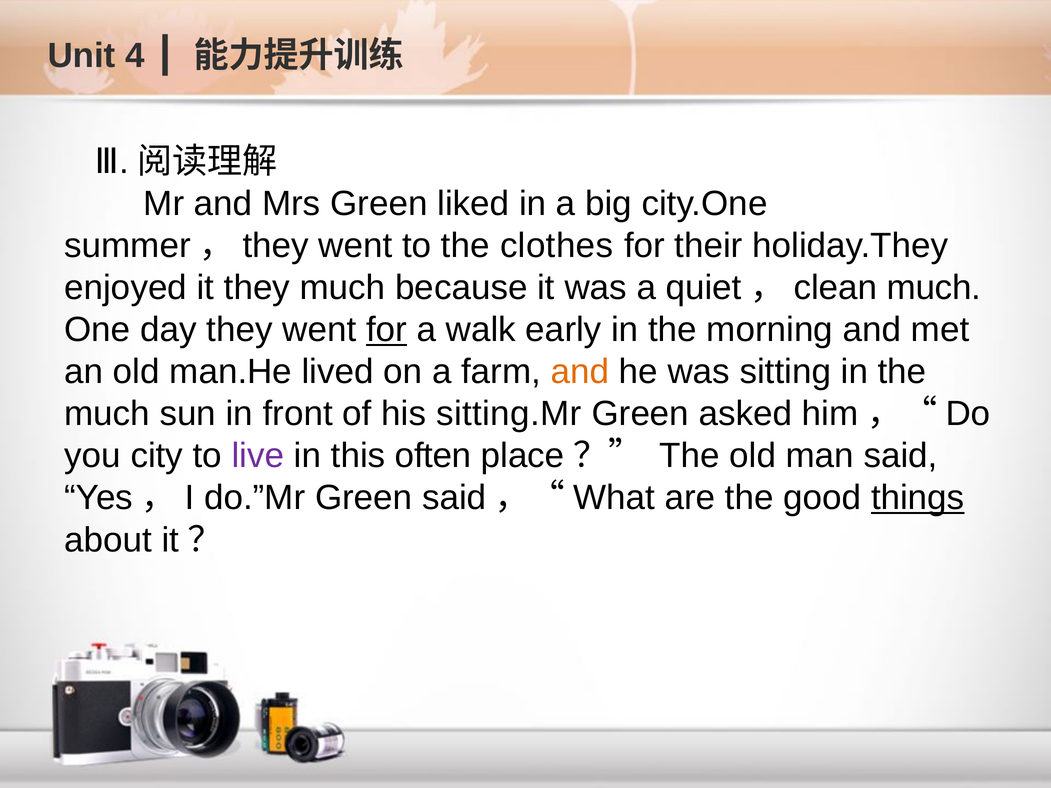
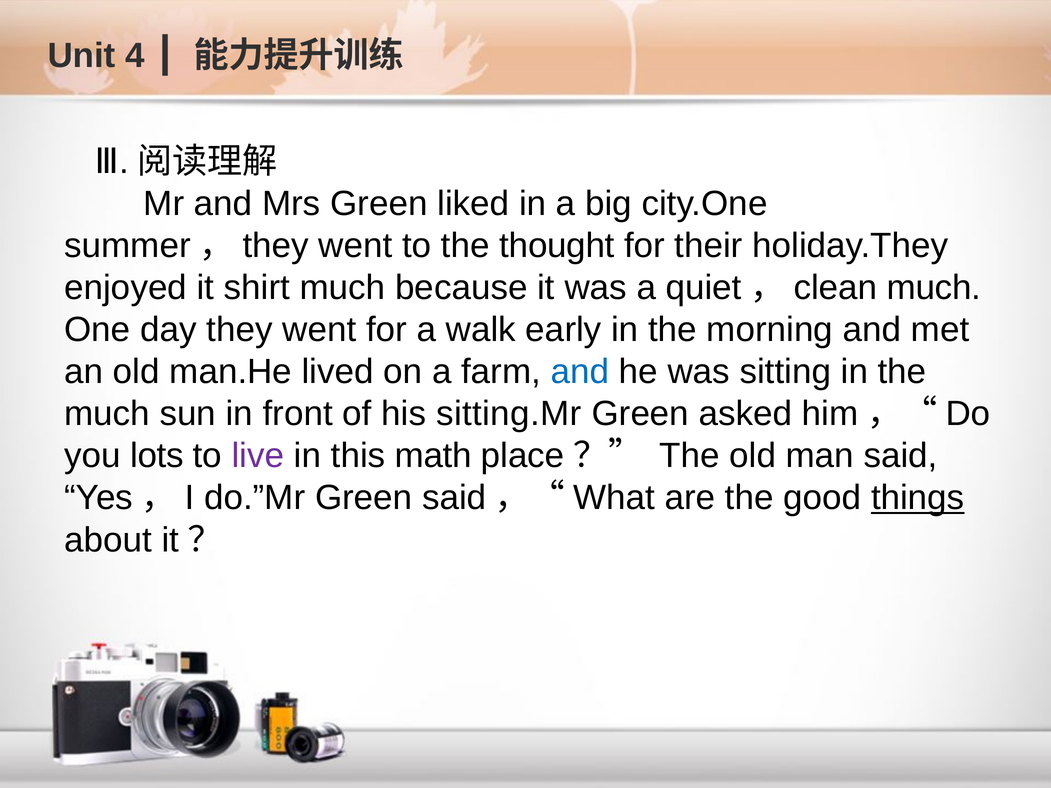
clothes: clothes -> thought
it they: they -> shirt
for at (386, 330) underline: present -> none
and at (580, 372) colour: orange -> blue
city: city -> lots
often: often -> math
